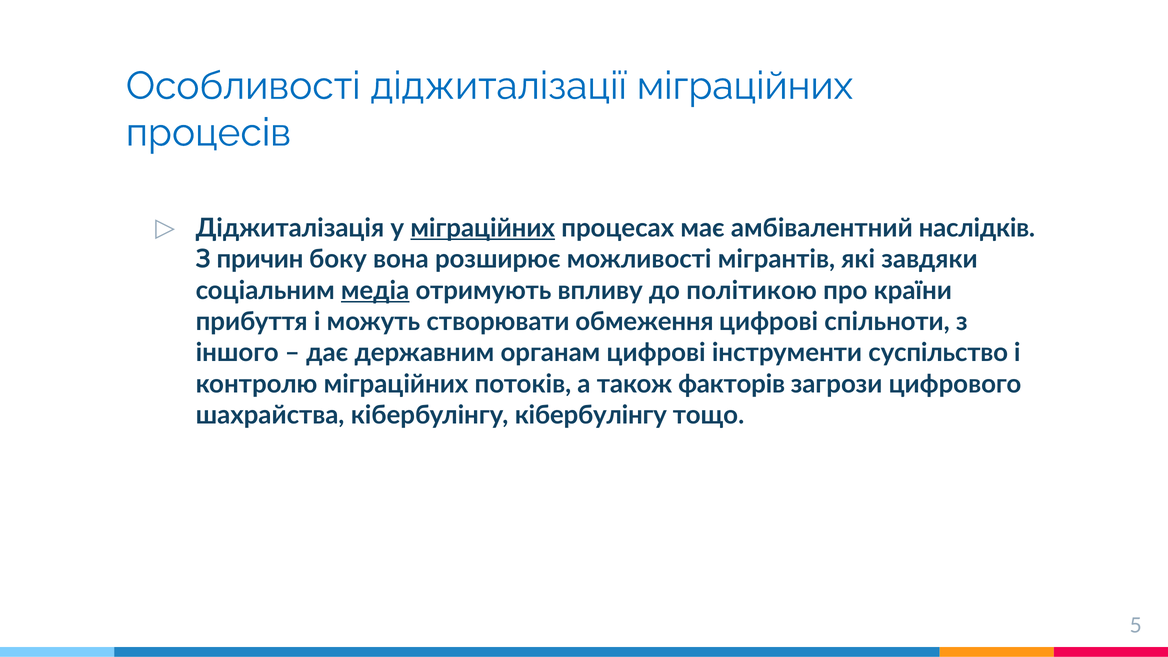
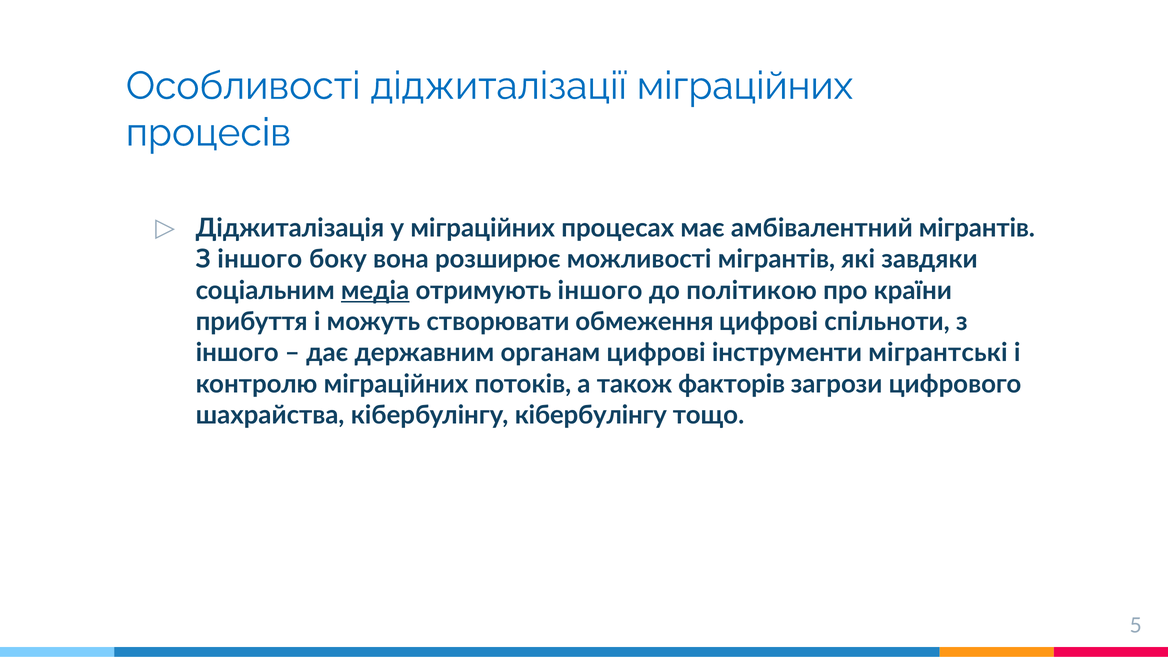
міграційних at (483, 228) underline: present -> none
амбівалентний наслідків: наслідків -> мігрантів
причин at (260, 259): причин -> іншого
отримують впливу: впливу -> іншого
суспільство: суспільство -> мігрантські
